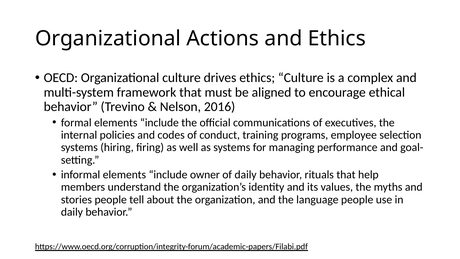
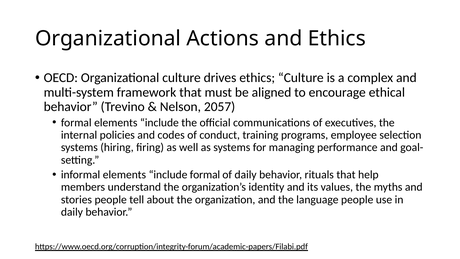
2016: 2016 -> 2057
include owner: owner -> formal
